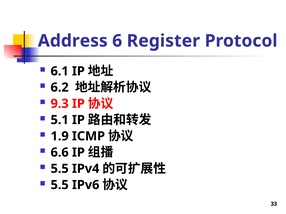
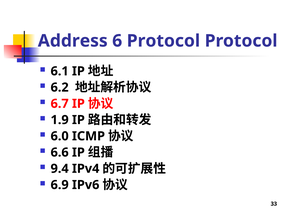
6 Register: Register -> Protocol
9.3: 9.3 -> 6.7
5.1: 5.1 -> 1.9
1.9: 1.9 -> 6.0
5.5 at (60, 169): 5.5 -> 9.4
5.5 at (60, 185): 5.5 -> 6.9
